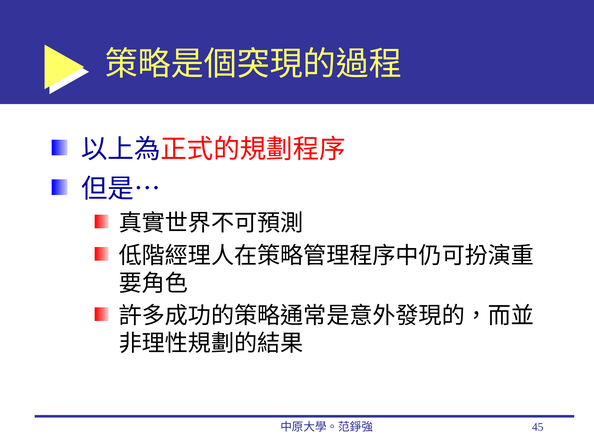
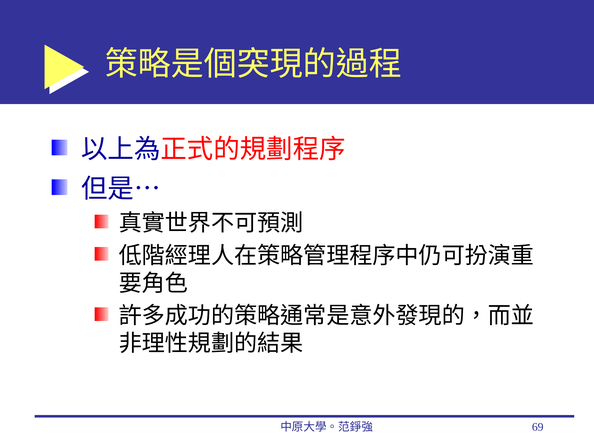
45: 45 -> 69
